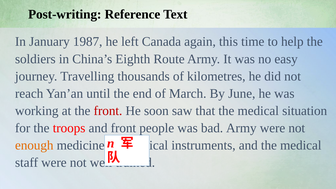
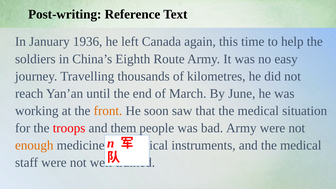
1987: 1987 -> 1936
front at (108, 111) colour: red -> orange
and front: front -> them
